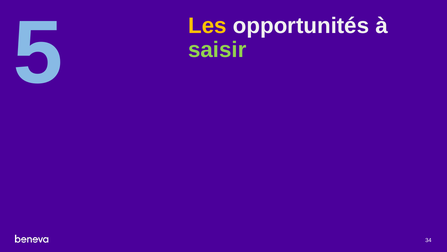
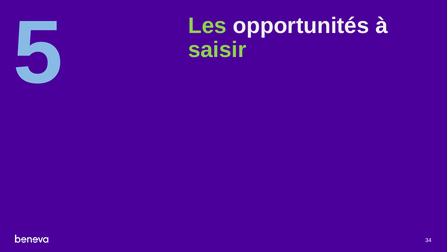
Les colour: yellow -> light green
